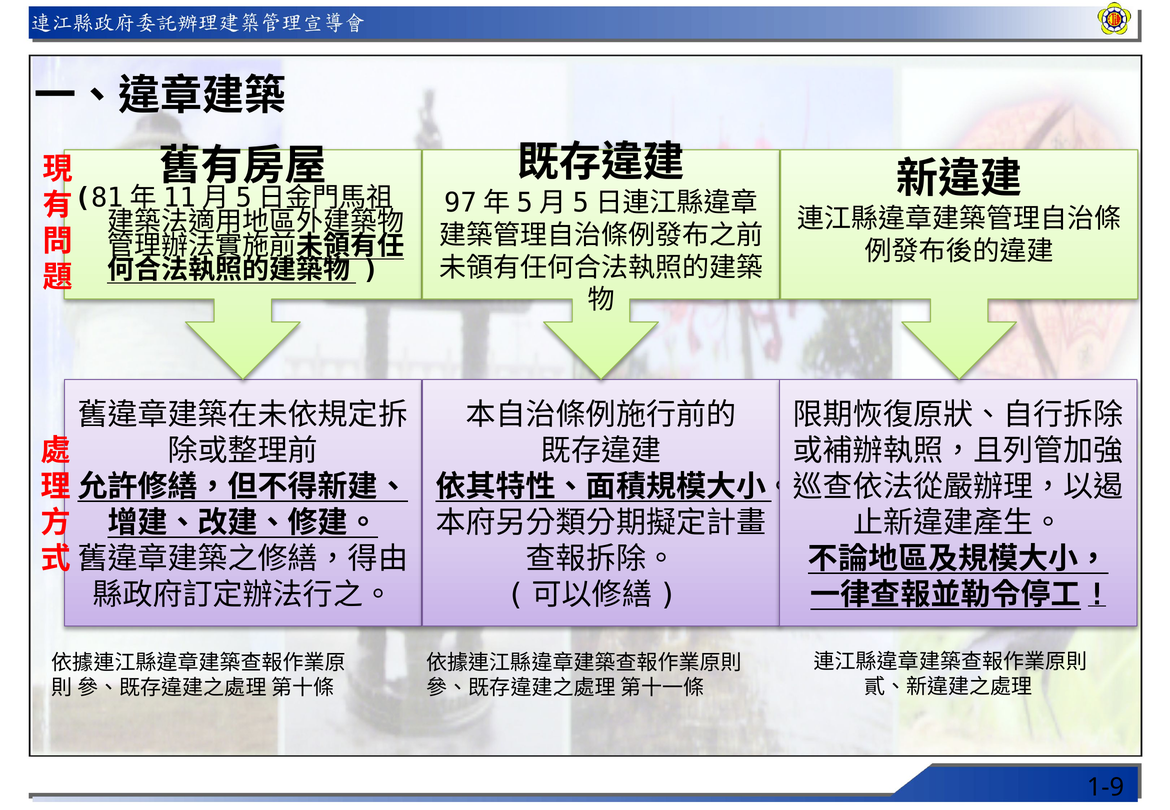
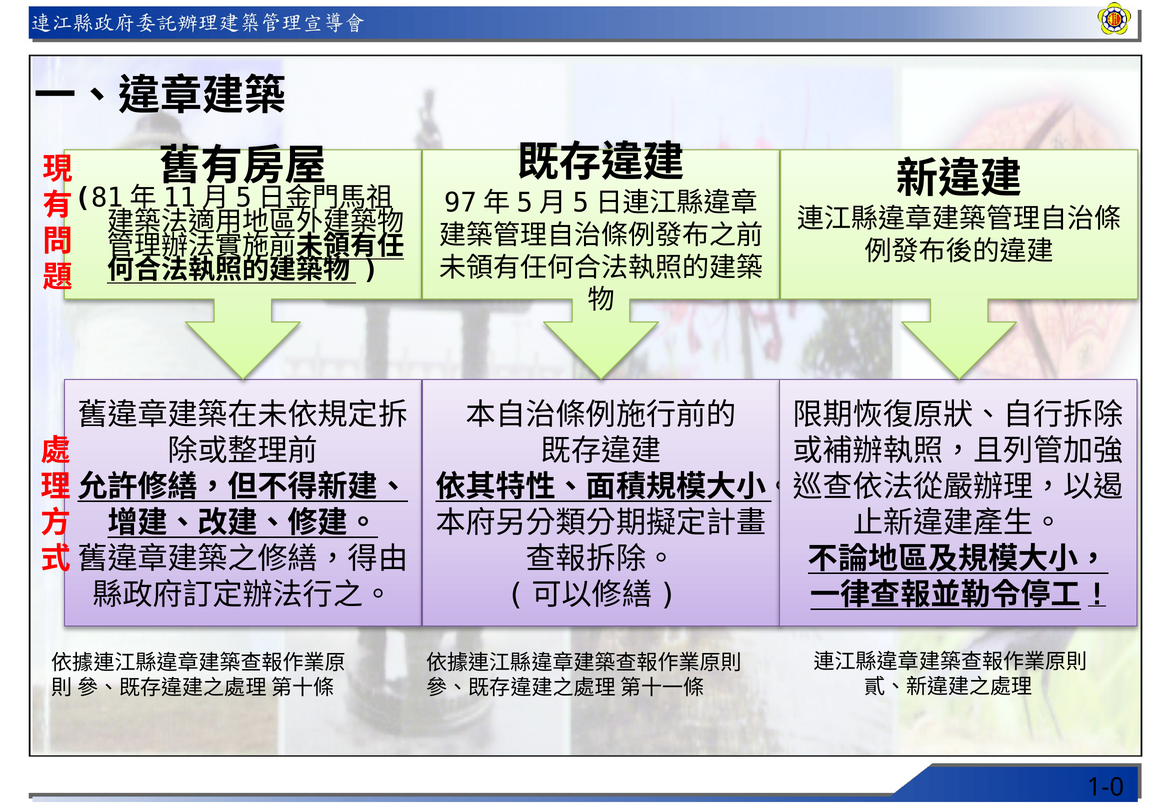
1-9: 1-9 -> 1-0
